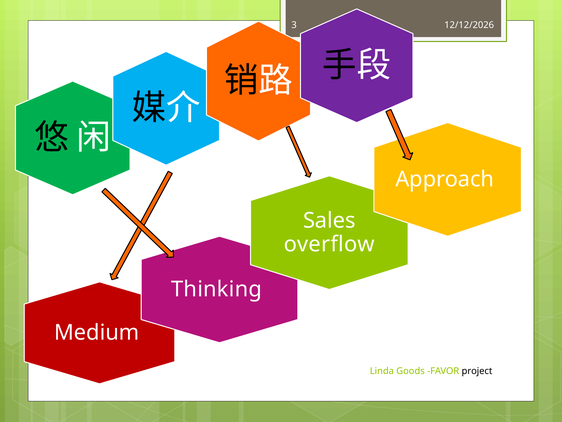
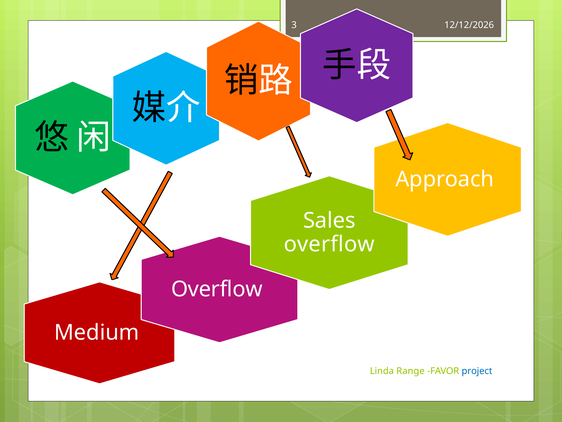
Thinking at (217, 289): Thinking -> Overflow
Goods: Goods -> Range
project colour: black -> blue
